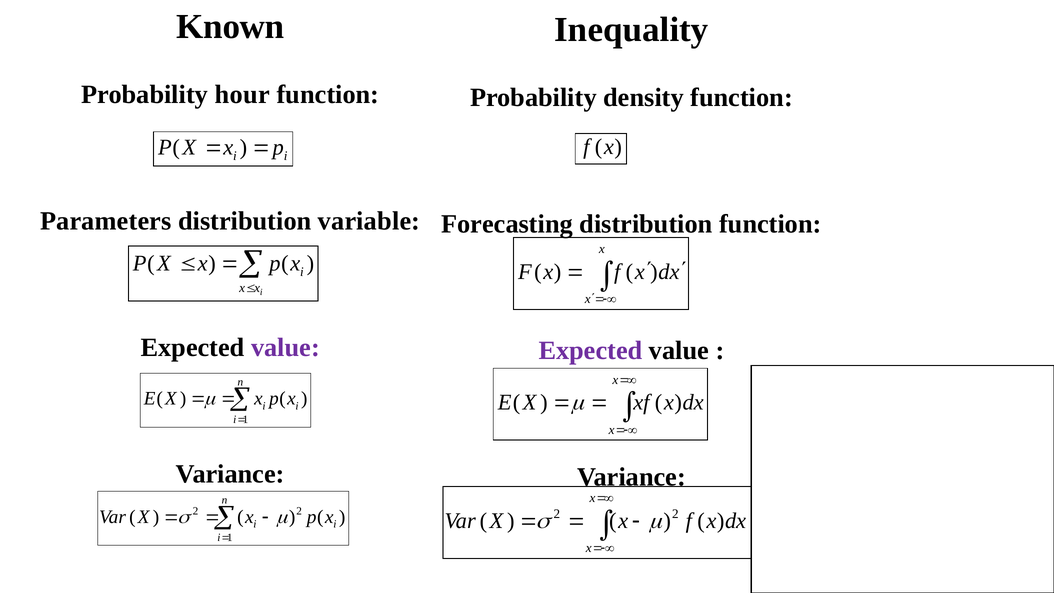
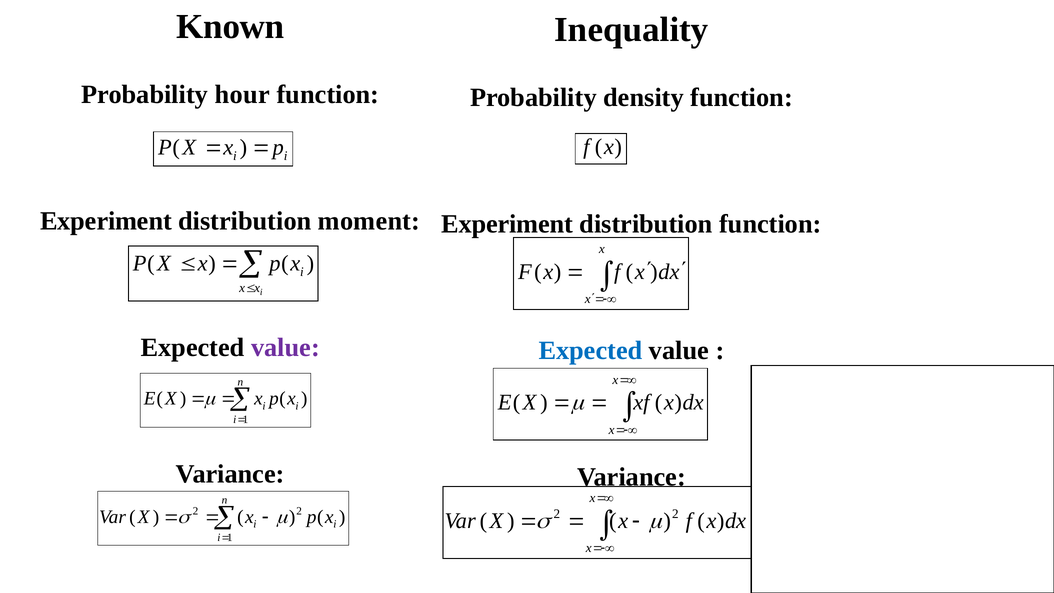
Parameters at (106, 221): Parameters -> Experiment
variable: variable -> moment
Forecasting at (507, 224): Forecasting -> Experiment
Expected at (591, 350) colour: purple -> blue
